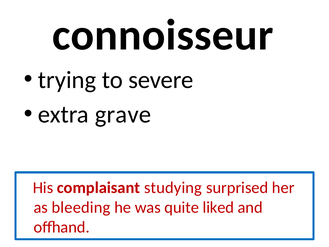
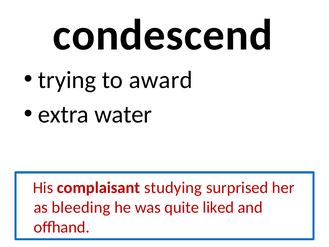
connoisseur: connoisseur -> condescend
severe: severe -> award
grave: grave -> water
